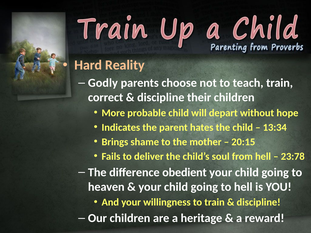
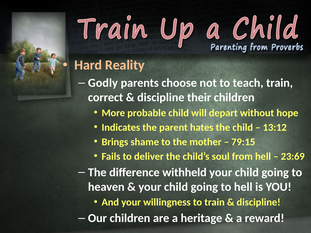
13:34: 13:34 -> 13:12
20:15: 20:15 -> 79:15
23:78: 23:78 -> 23:69
obedient: obedient -> withheld
